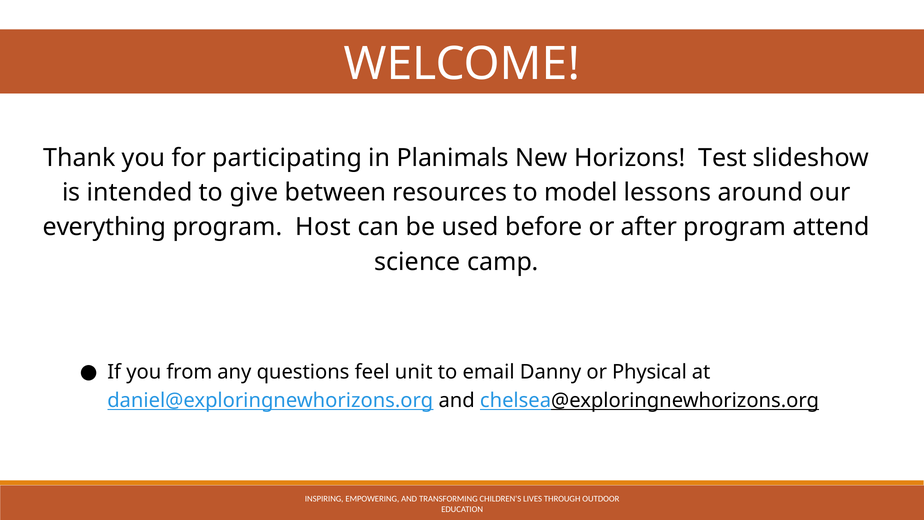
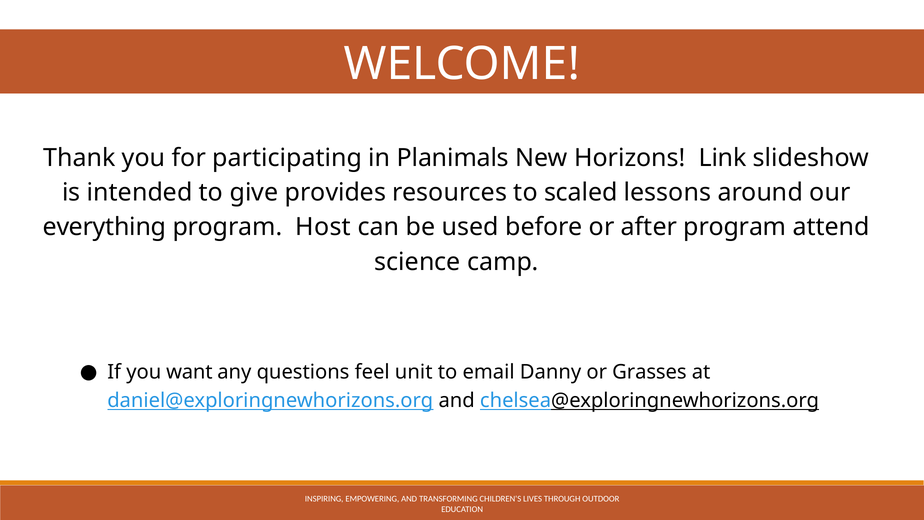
Test: Test -> Link
between: between -> provides
model: model -> scaled
from: from -> want
Physical: Physical -> Grasses
